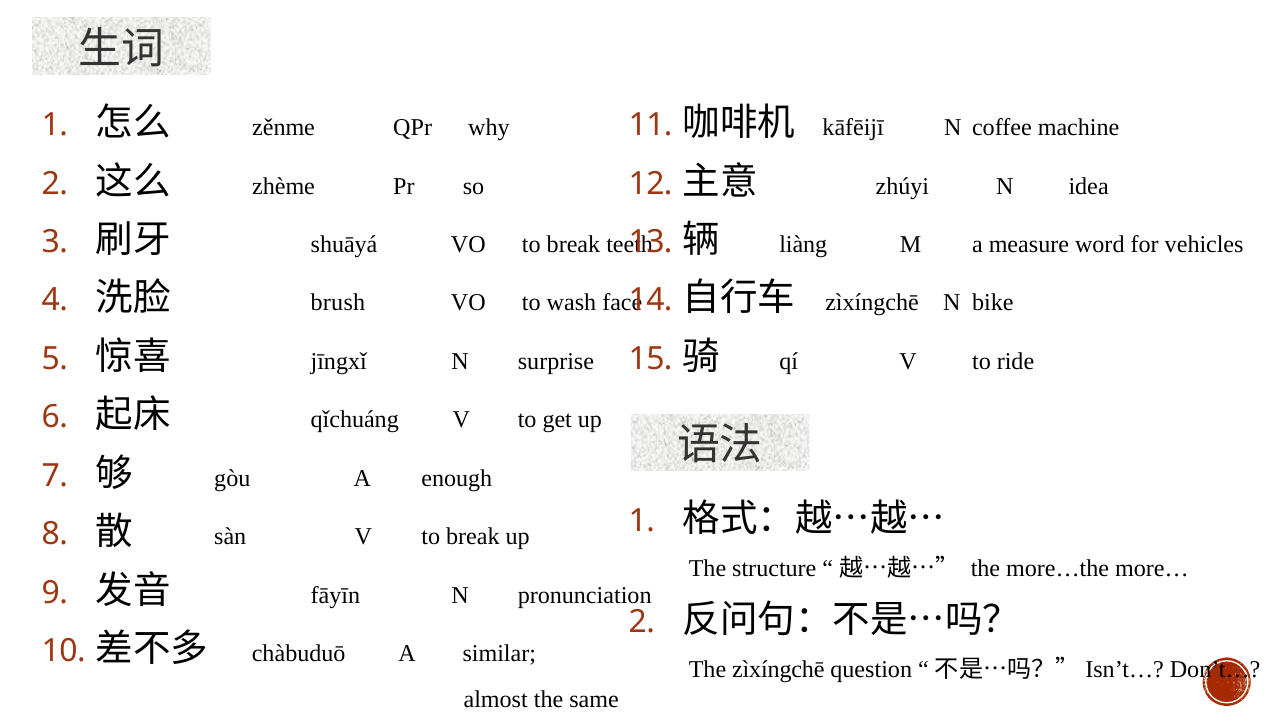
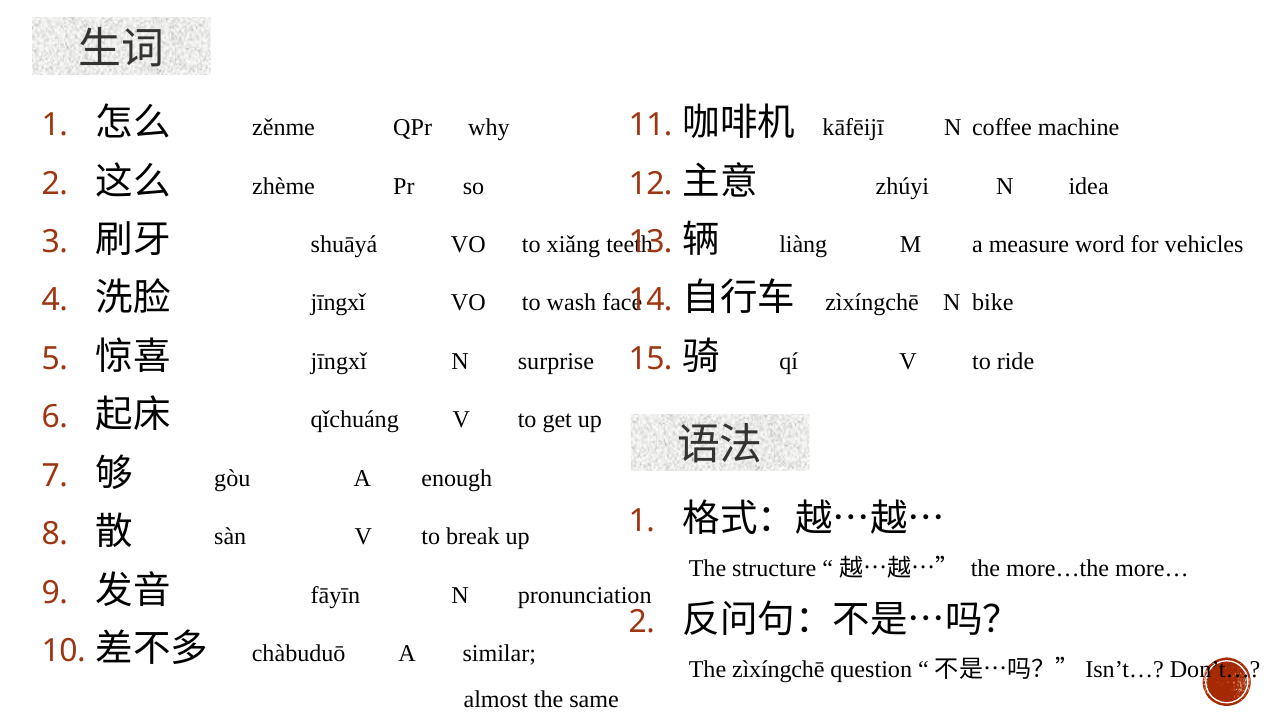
VO to break: break -> xiǎng
brush at (338, 303): brush -> jīngxǐ
